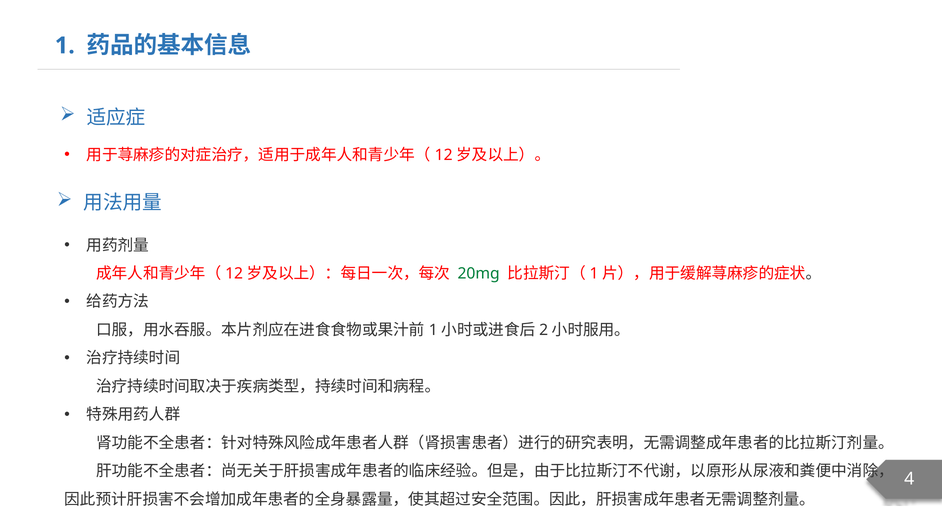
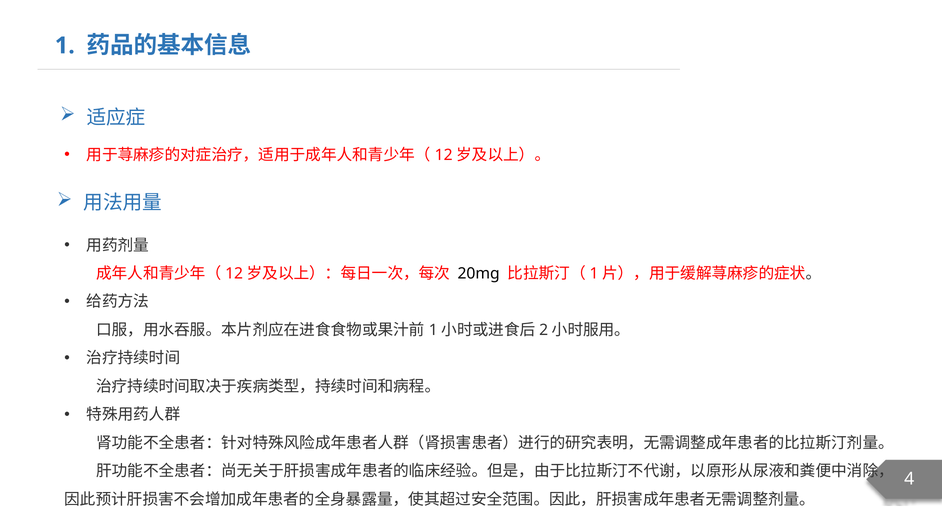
20mg colour: green -> black
